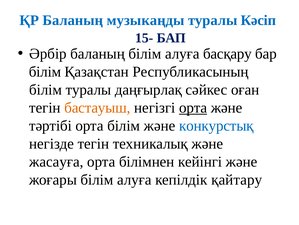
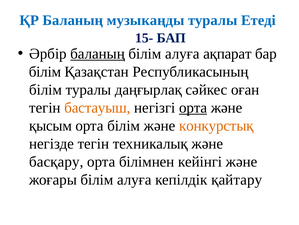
Кәсiп: Кәсiп -> Етеді
баланың at (98, 54) underline: none -> present
басқару: басқару -> ақпарат
тәртiбi: тәртiбi -> қысым
конкурстық colour: blue -> orange
жасауға: жасауға -> басқару
